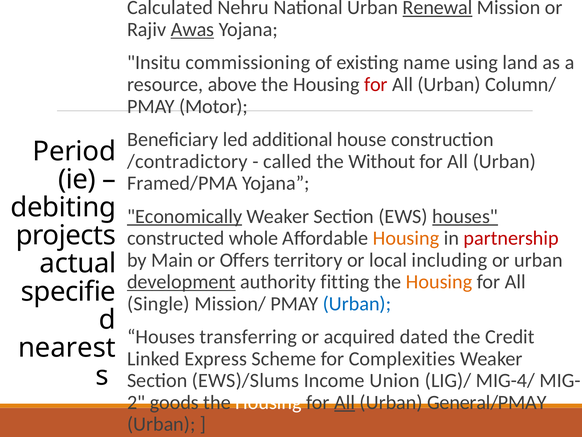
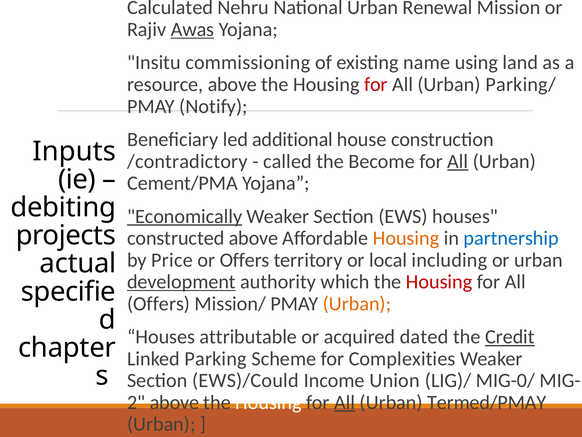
Renewal underline: present -> none
Column/: Column/ -> Parking/
Motor: Motor -> Notify
Period: Period -> Inputs
Without: Without -> Become
All at (458, 161) underline: none -> present
Framed/PMA: Framed/PMA -> Cement/PMA
houses at (465, 216) underline: present -> none
constructed whole: whole -> above
partnership colour: red -> blue
Main: Main -> Price
fitting: fitting -> which
Housing at (439, 282) colour: orange -> red
Single at (158, 303): Single -> Offers
Urban at (357, 303) colour: blue -> orange
transferring: transferring -> attributable
Credit underline: none -> present
nearest: nearest -> chapter
Express: Express -> Parking
EWS)/Slums: EWS)/Slums -> EWS)/Could
MIG-4/: MIG-4/ -> MIG-0/
goods at (174, 402): goods -> above
General/PMAY: General/PMAY -> Termed/PMAY
